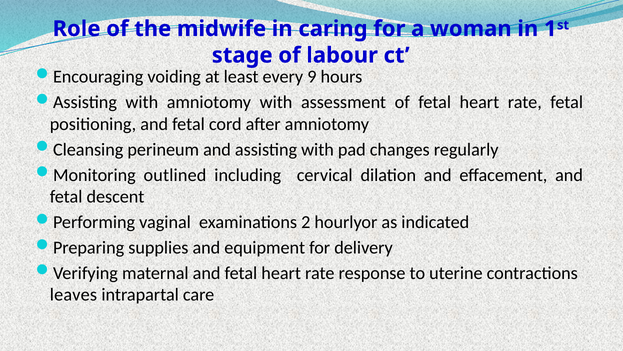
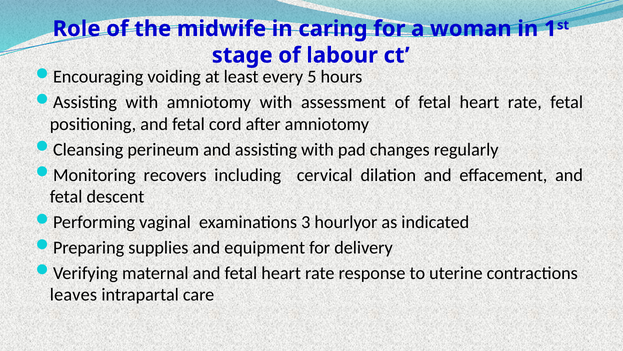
9: 9 -> 5
outlined: outlined -> recovers
2: 2 -> 3
